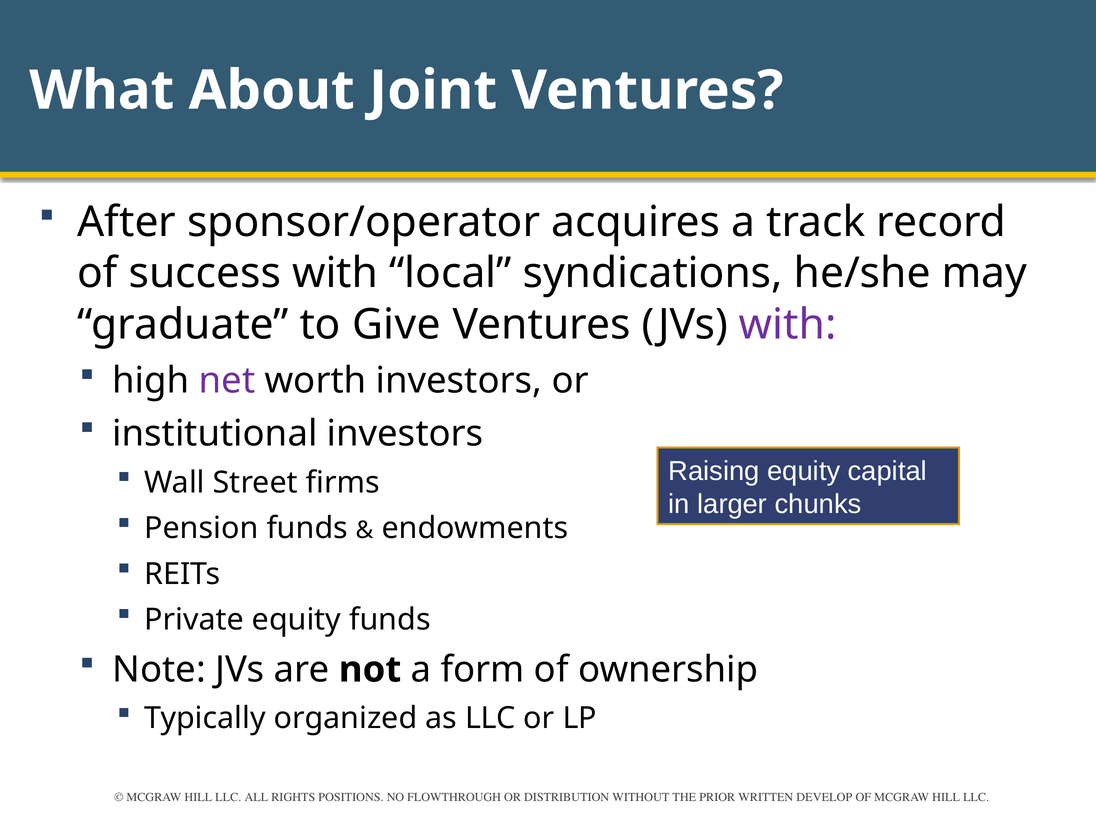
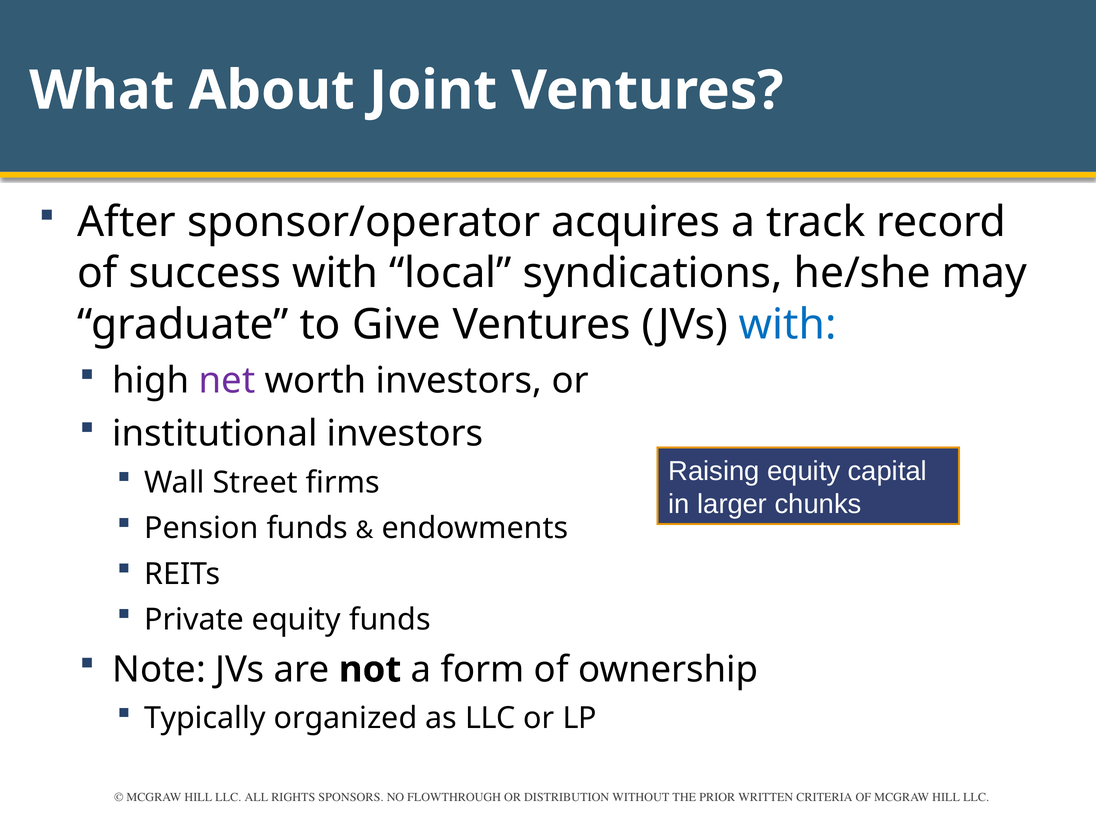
with at (788, 325) colour: purple -> blue
POSITIONS: POSITIONS -> SPONSORS
DEVELOP: DEVELOP -> CRITERIA
